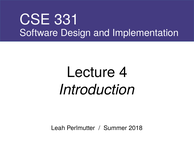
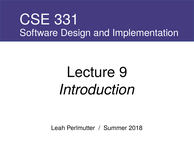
4: 4 -> 9
